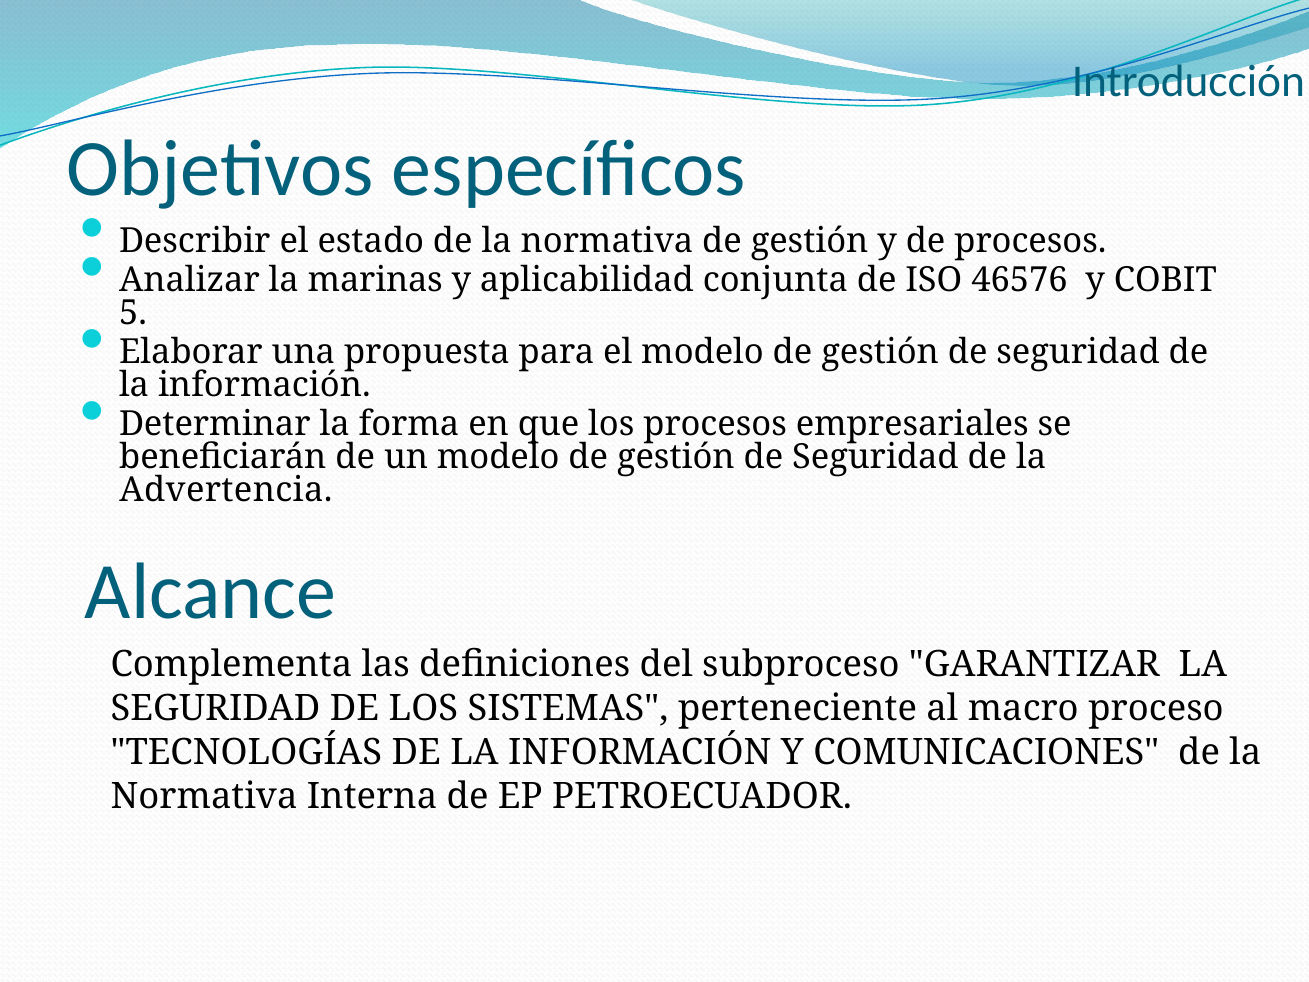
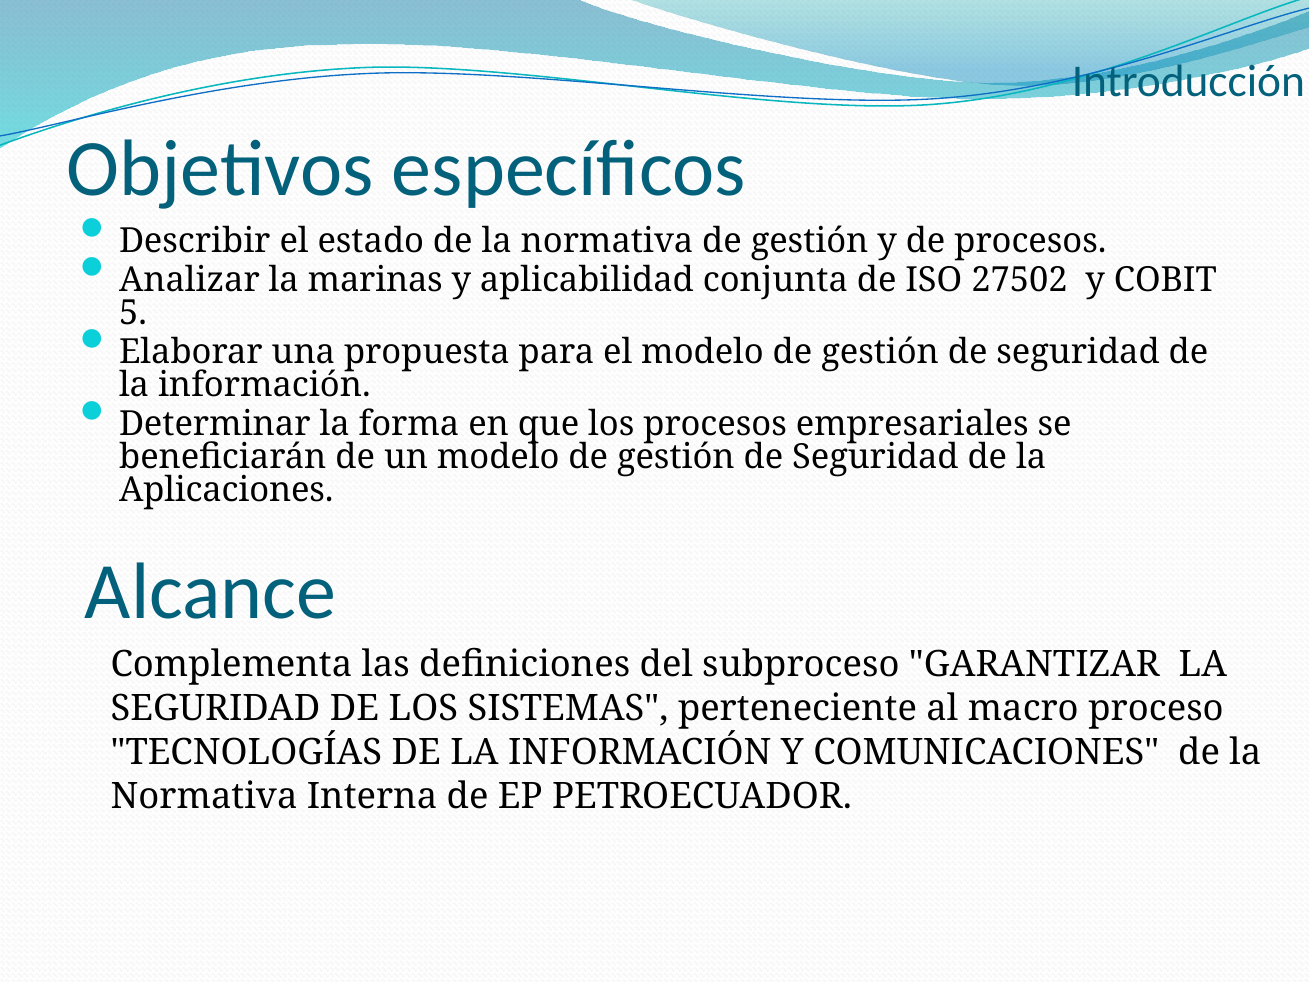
46576: 46576 -> 27502
Advertencia: Advertencia -> Aplicaciones
